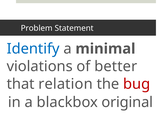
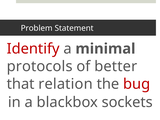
Identify colour: blue -> red
violations: violations -> protocols
original: original -> sockets
